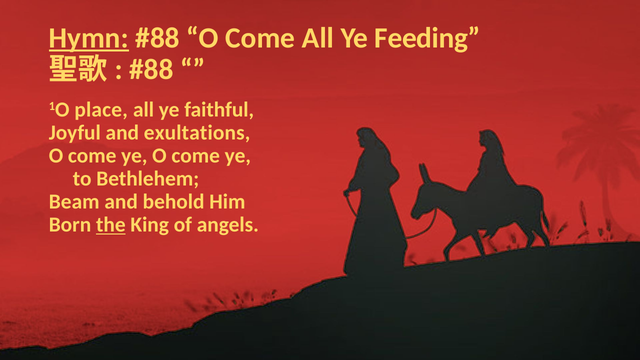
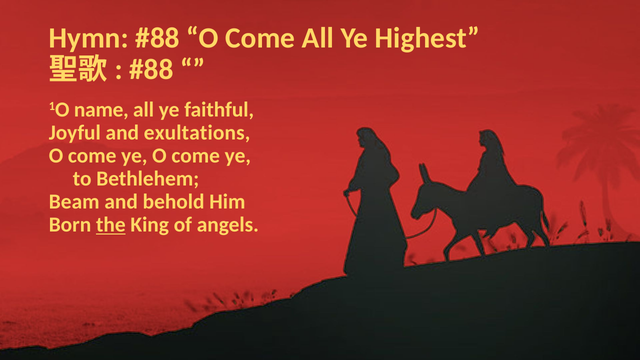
Hymn underline: present -> none
Feeding: Feeding -> Highest
place: place -> name
